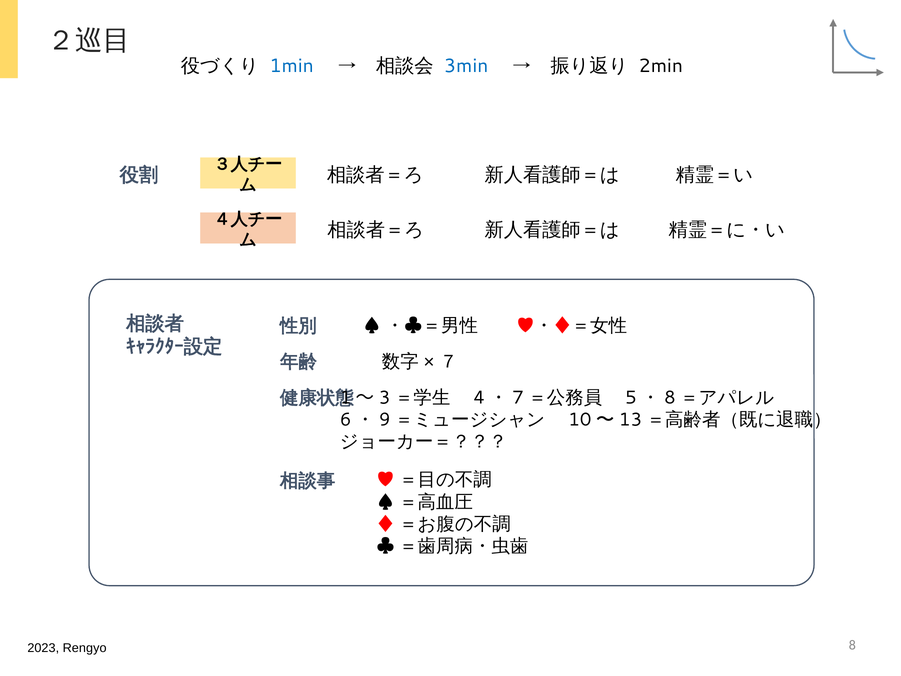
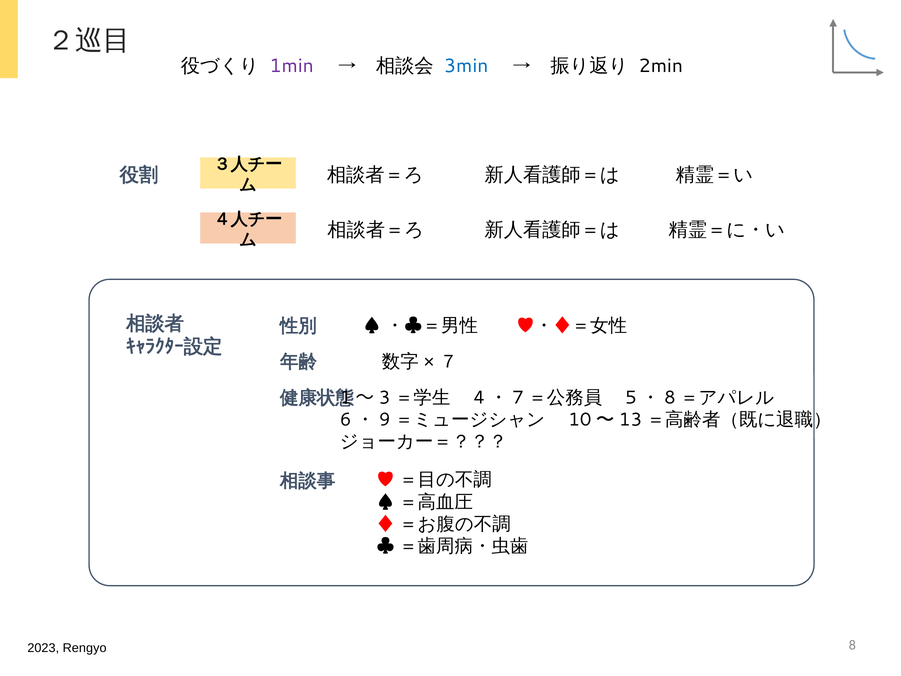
1min colour: blue -> purple
